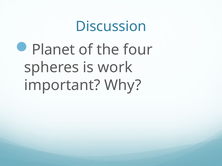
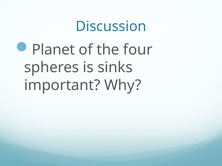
work: work -> sinks
